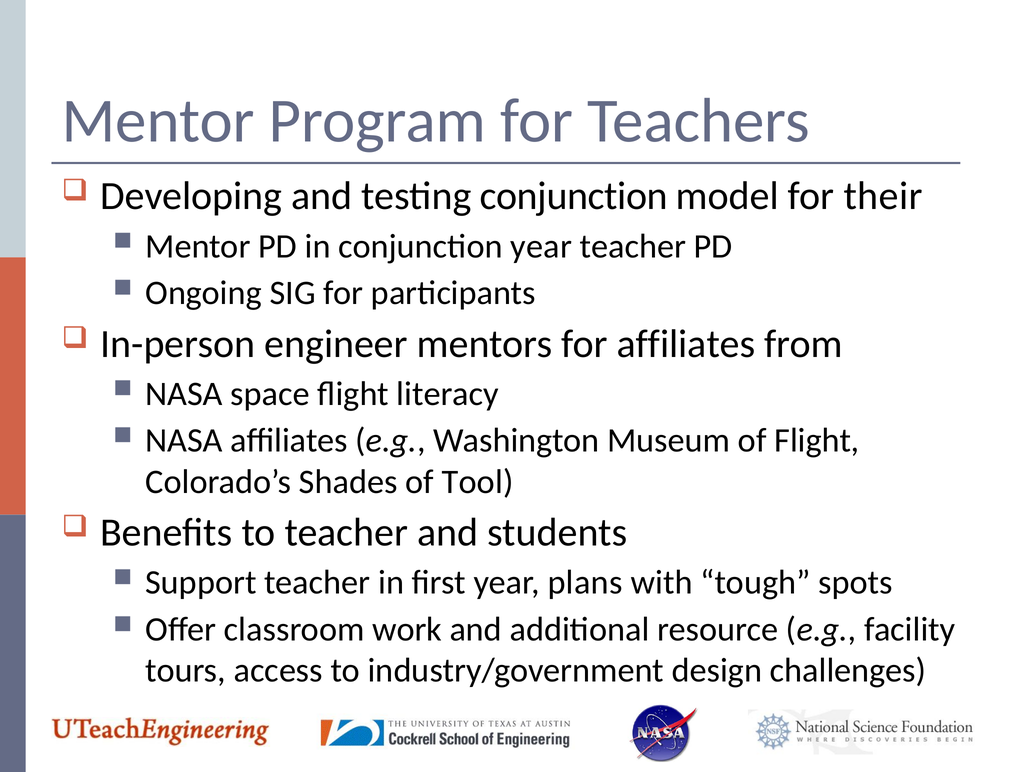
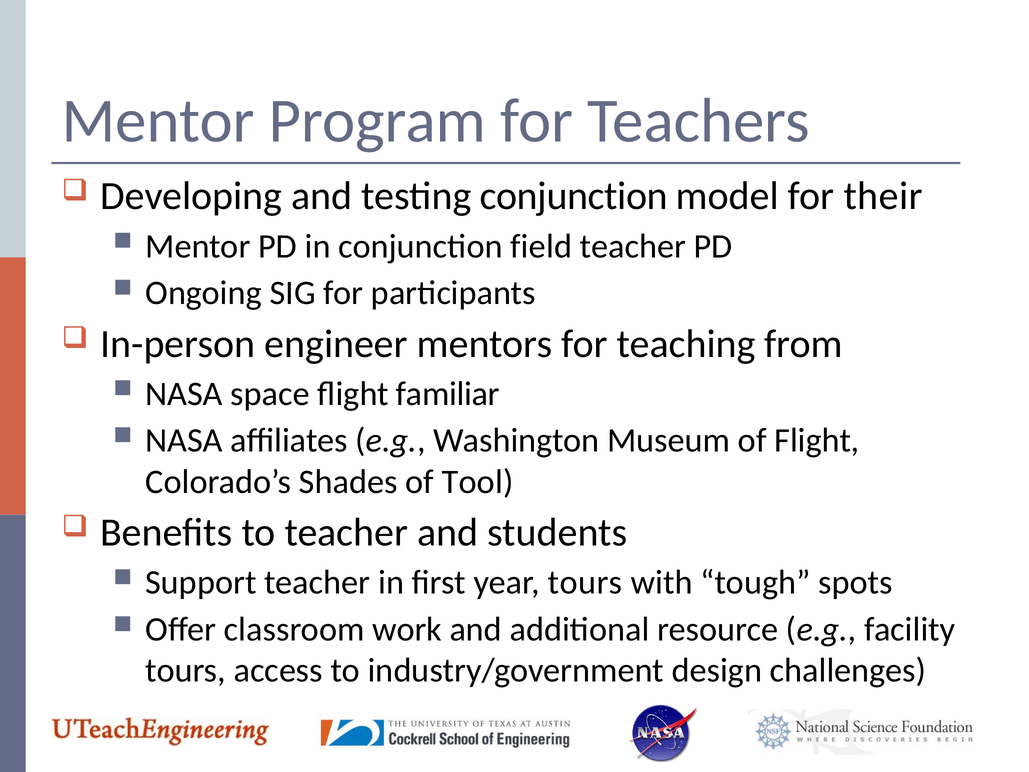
conjunction year: year -> field
for affiliates: affiliates -> teaching
literacy: literacy -> familiar
year plans: plans -> tours
